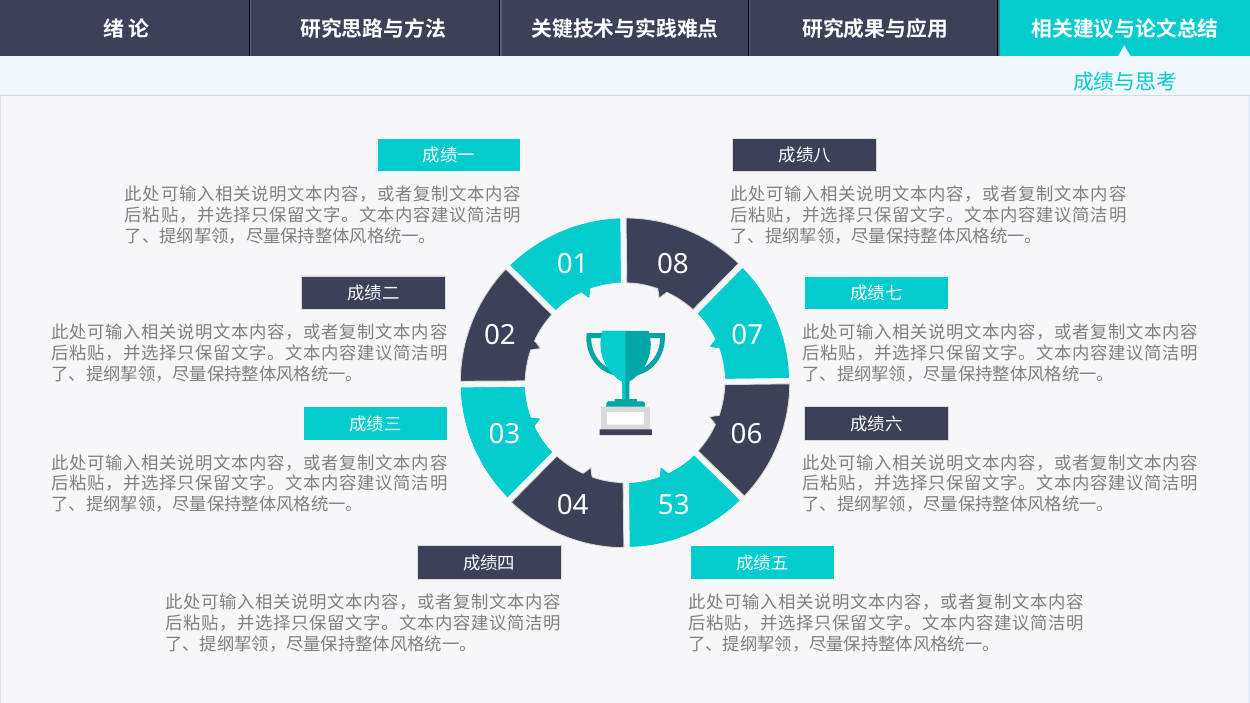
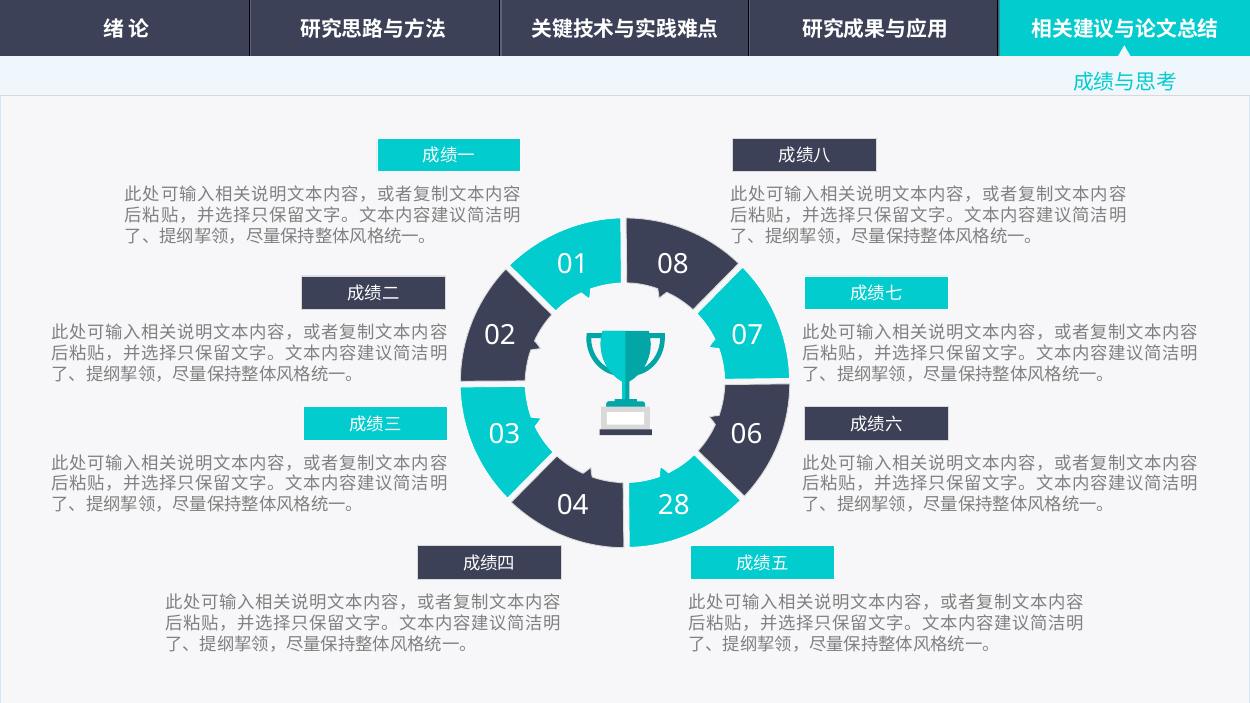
53: 53 -> 28
